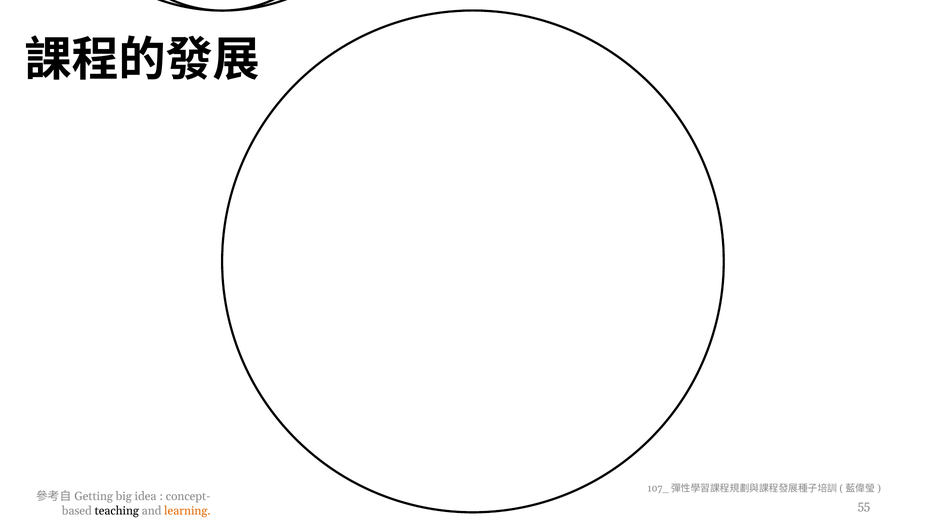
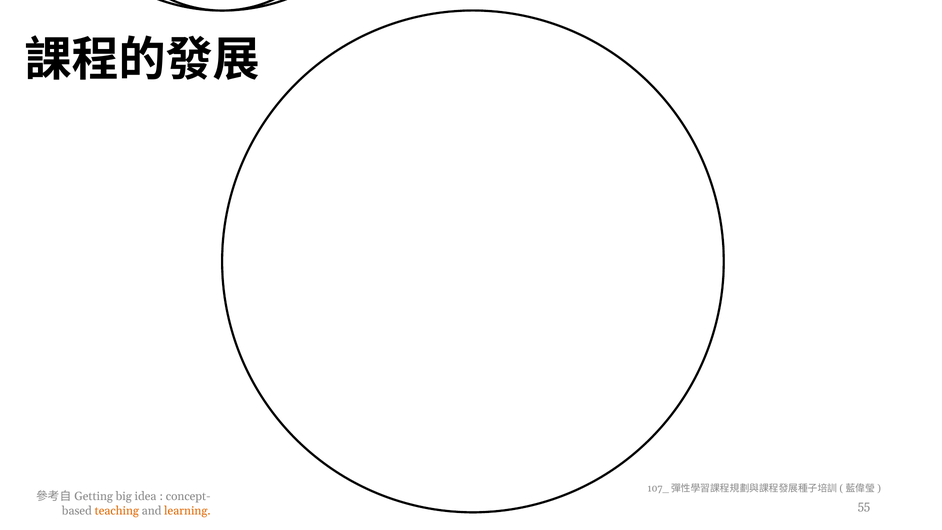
teaching colour: black -> orange
